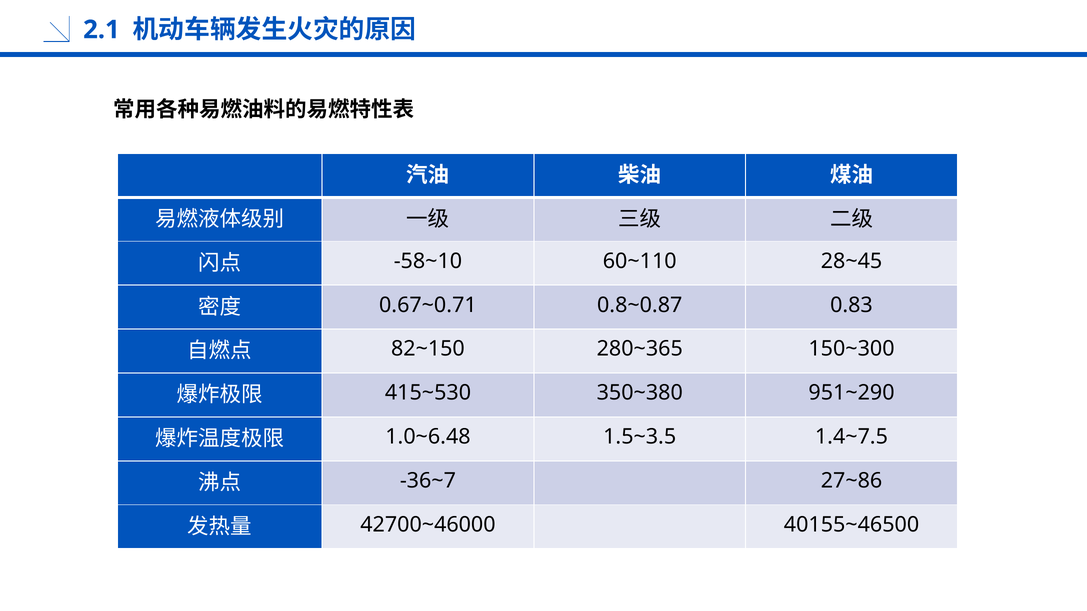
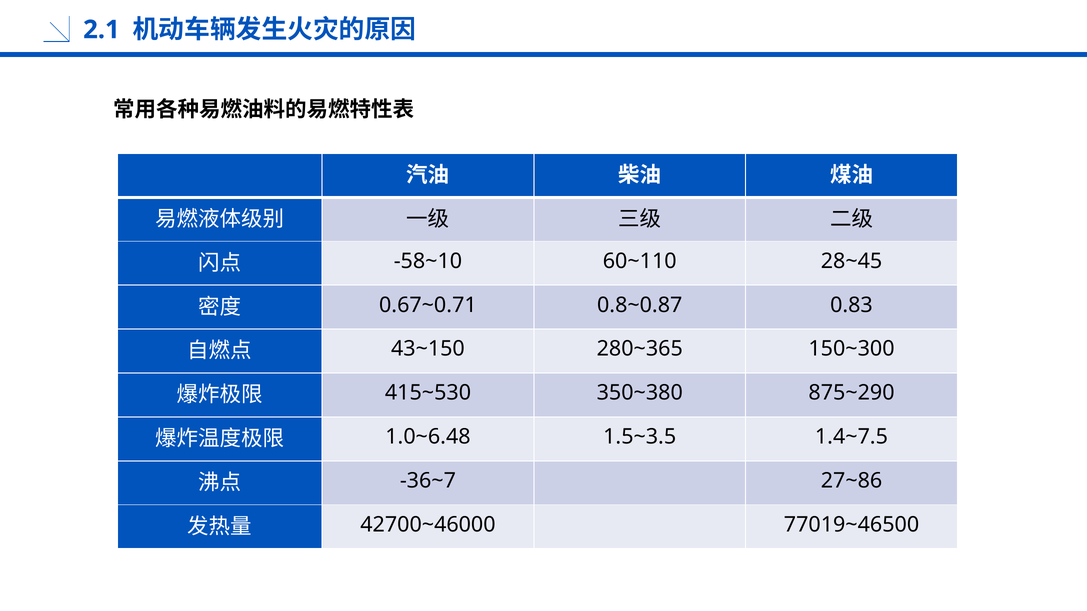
82~150: 82~150 -> 43~150
951~290: 951~290 -> 875~290
40155~46500: 40155~46500 -> 77019~46500
